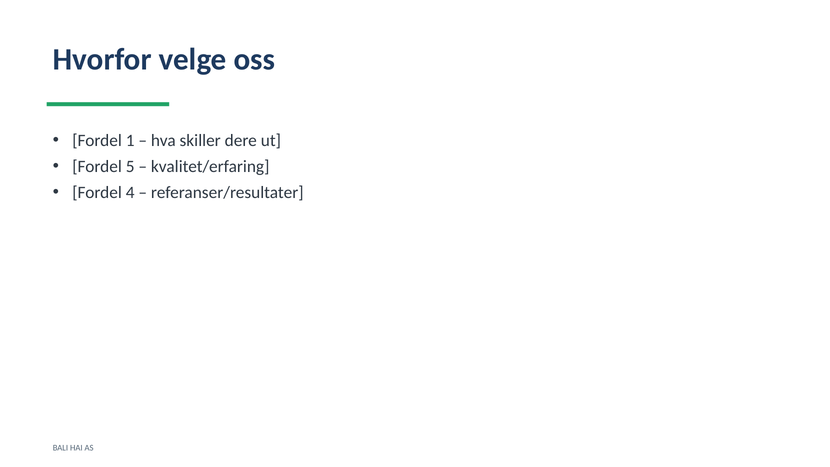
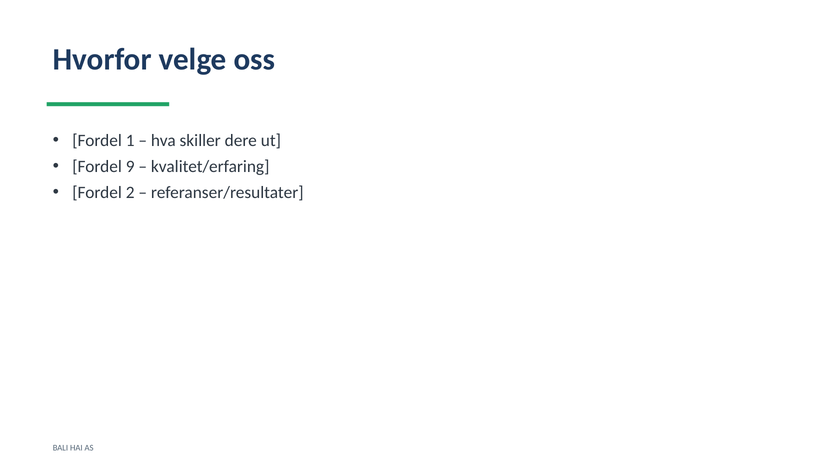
5: 5 -> 9
4: 4 -> 2
